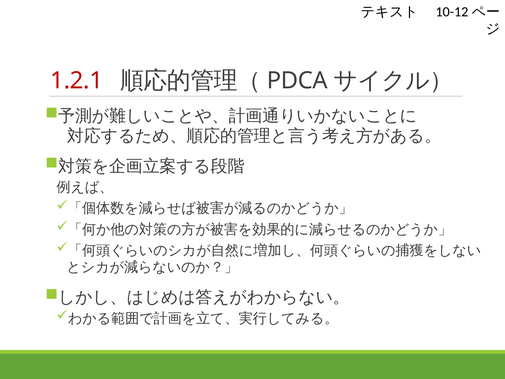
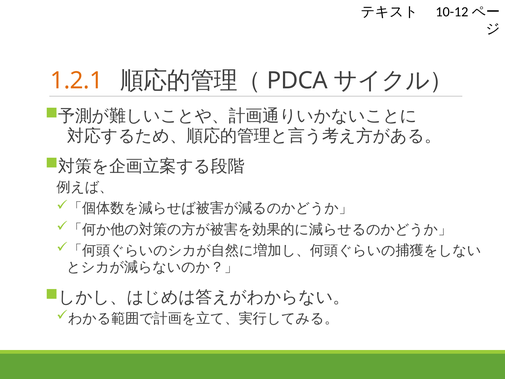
1.2.1 colour: red -> orange
